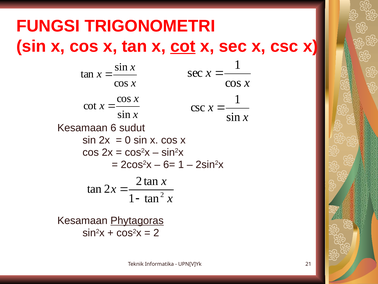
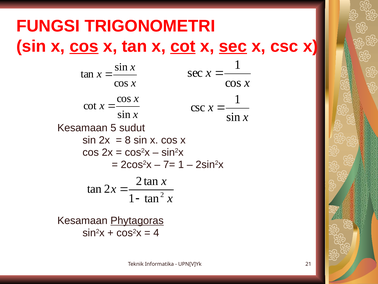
cos at (84, 46) underline: none -> present
sec at (233, 46) underline: none -> present
6: 6 -> 5
0: 0 -> 8
6=: 6= -> 7=
2 at (156, 233): 2 -> 4
